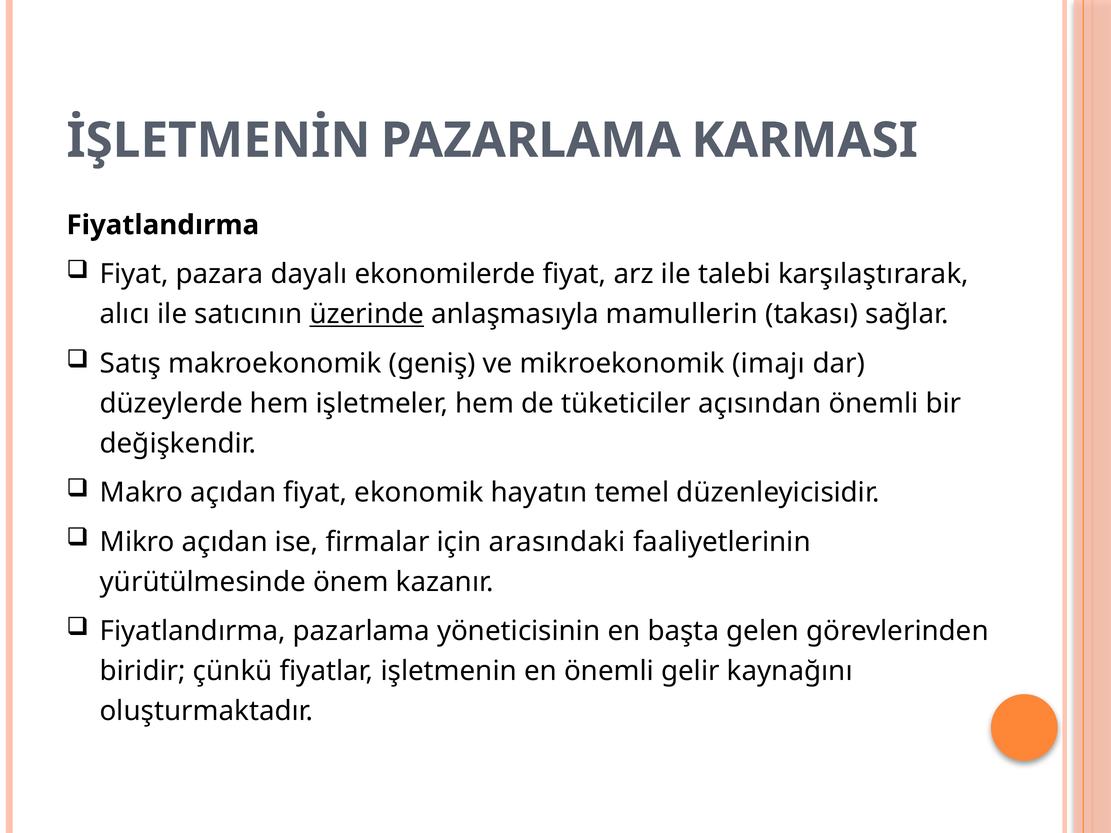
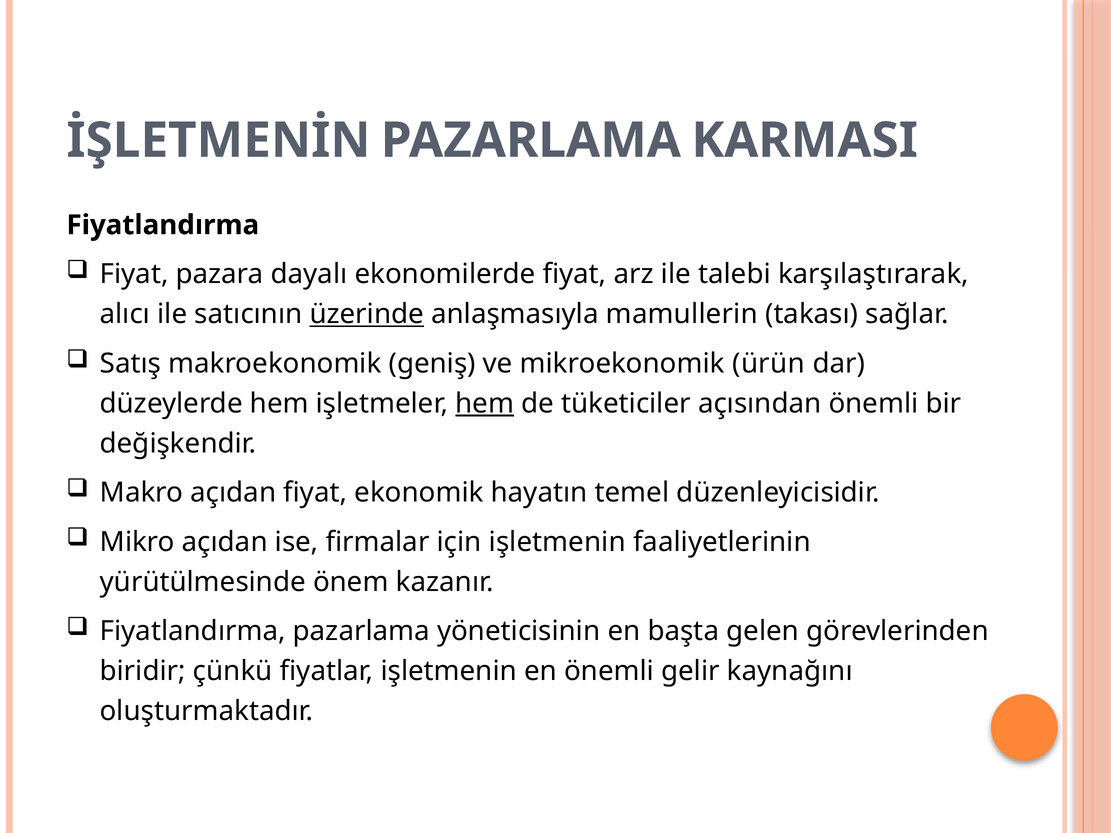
imajı: imajı -> ürün
hem at (485, 404) underline: none -> present
için arasındaki: arasındaki -> işletmenin
